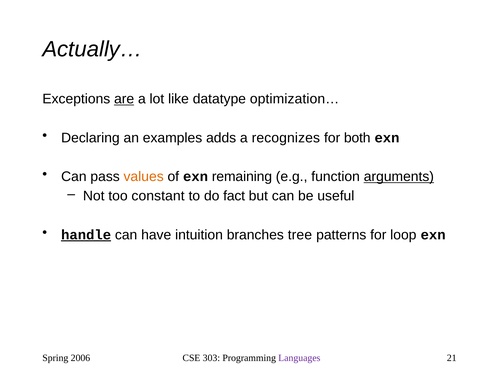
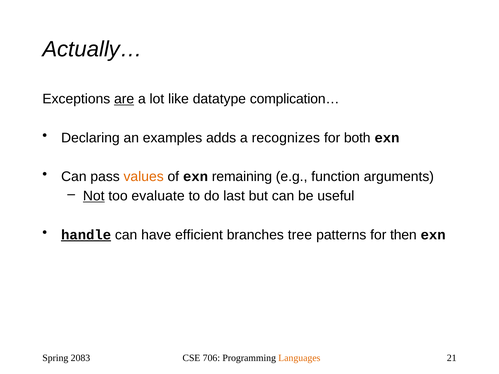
optimization…: optimization… -> complication…
arguments underline: present -> none
Not underline: none -> present
constant: constant -> evaluate
fact: fact -> last
intuition: intuition -> efficient
loop: loop -> then
2006: 2006 -> 2083
303: 303 -> 706
Languages colour: purple -> orange
